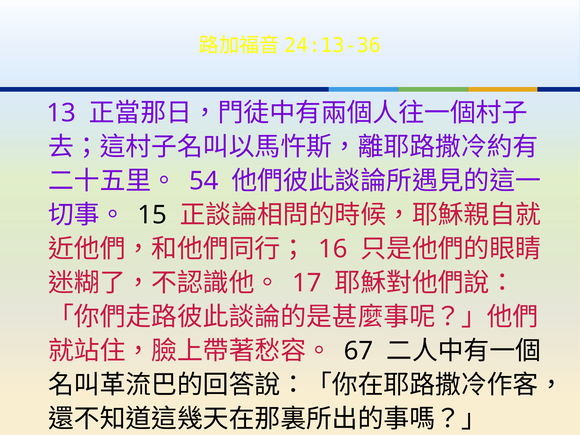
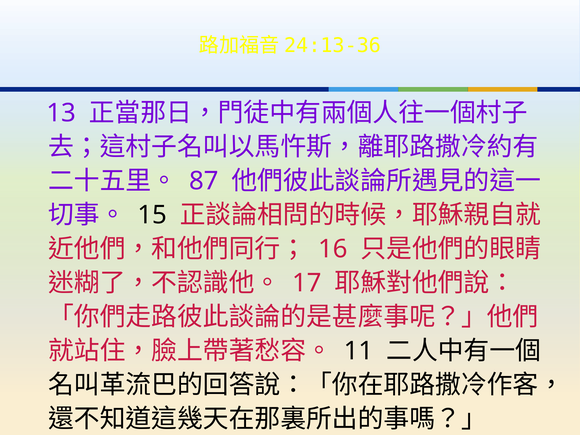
54: 54 -> 87
67: 67 -> 11
